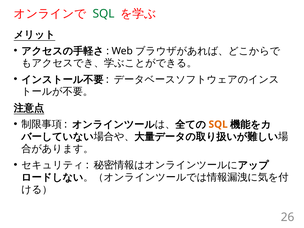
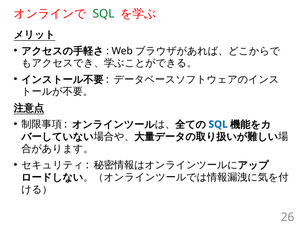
SQL at (218, 124) colour: orange -> blue
